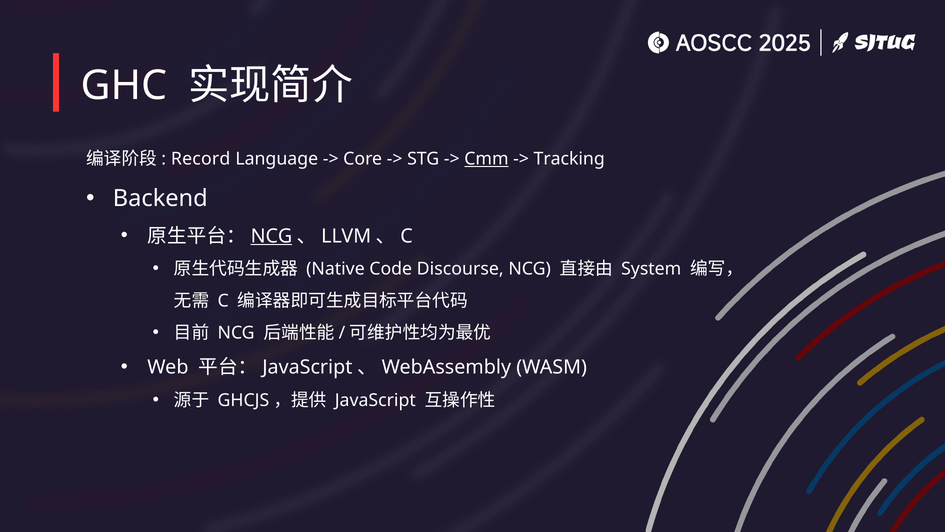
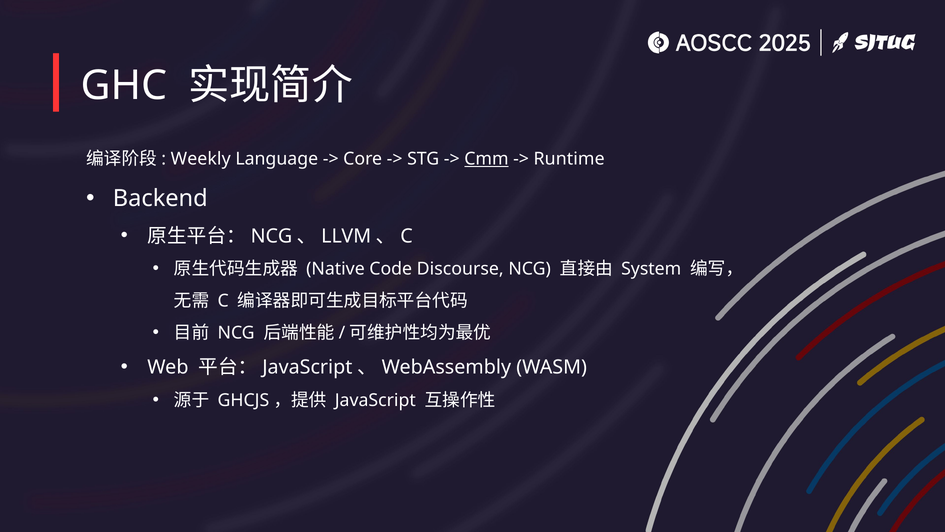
Record: Record -> Weekly
Tracking: Tracking -> Runtime
NCG at (271, 236) underline: present -> none
